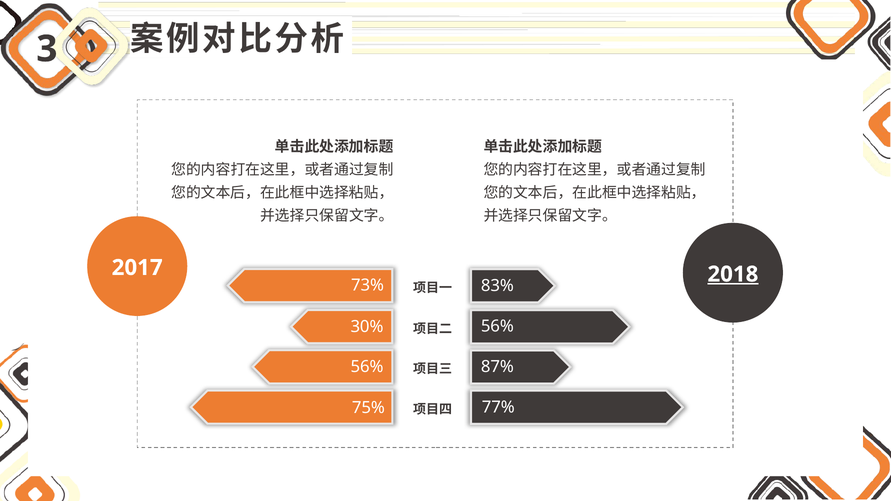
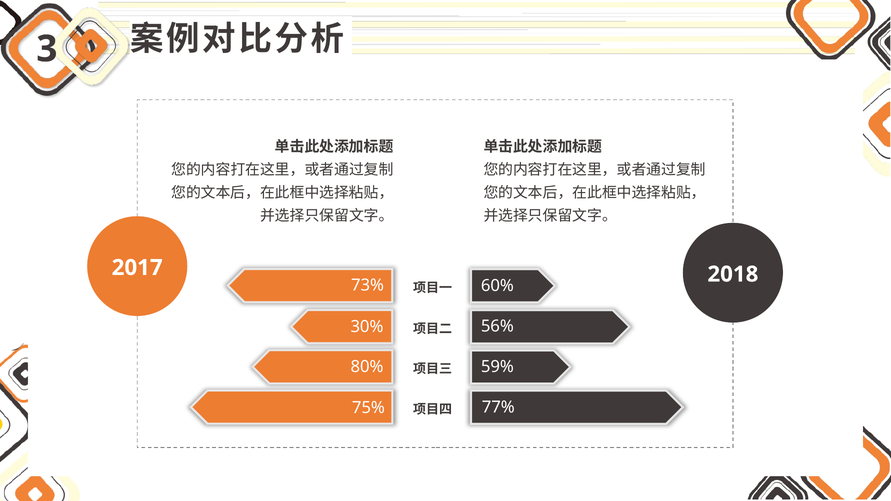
2018 underline: present -> none
83%: 83% -> 60%
56% at (367, 367): 56% -> 80%
87%: 87% -> 59%
